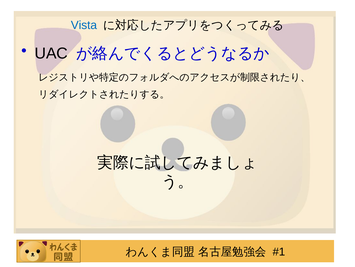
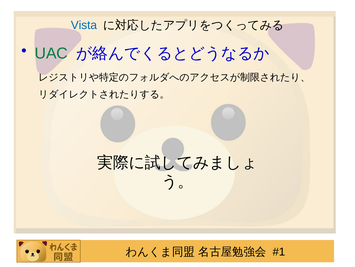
UAC colour: black -> green
